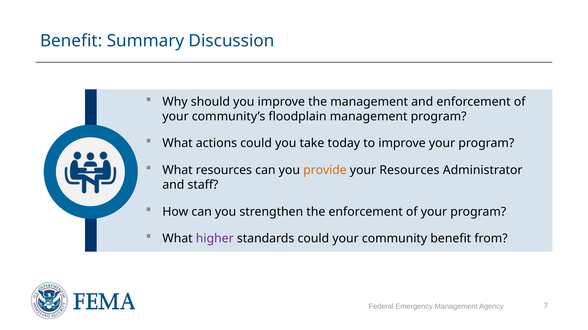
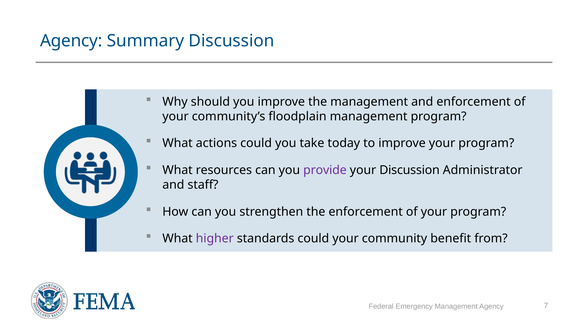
Benefit at (71, 41): Benefit -> Agency
provide colour: orange -> purple
your Resources: Resources -> Discussion
